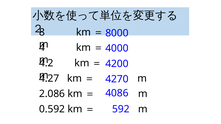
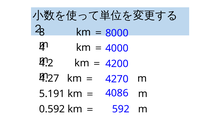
2.086: 2.086 -> 5.191
